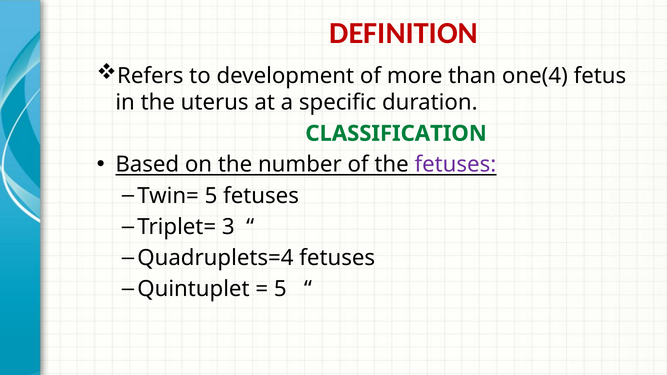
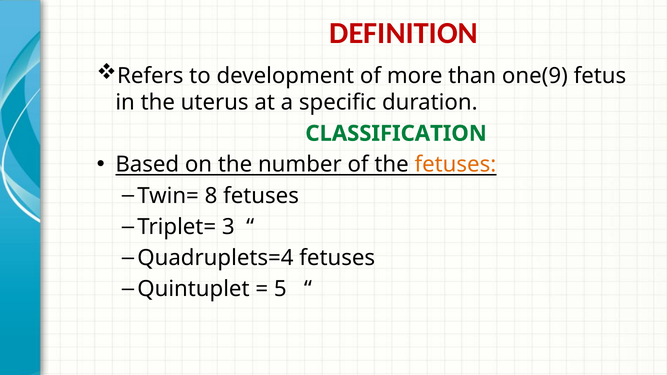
one(4: one(4 -> one(9
fetuses at (455, 165) colour: purple -> orange
Twin= 5: 5 -> 8
